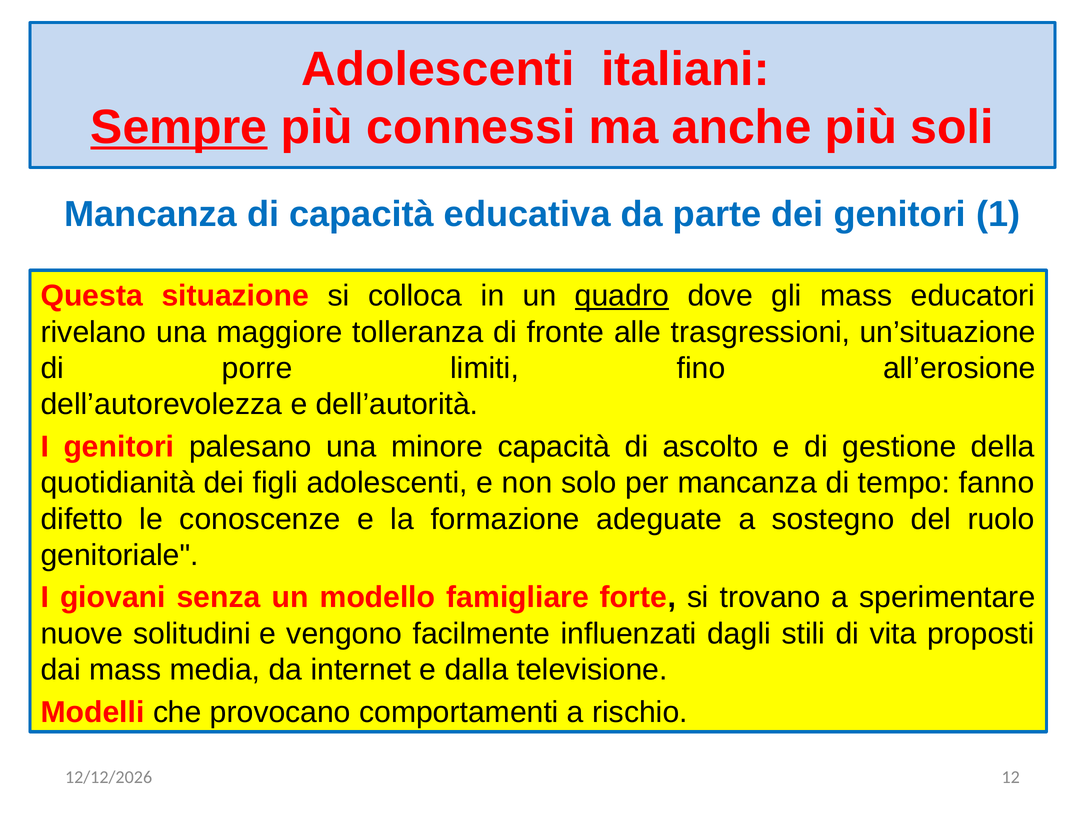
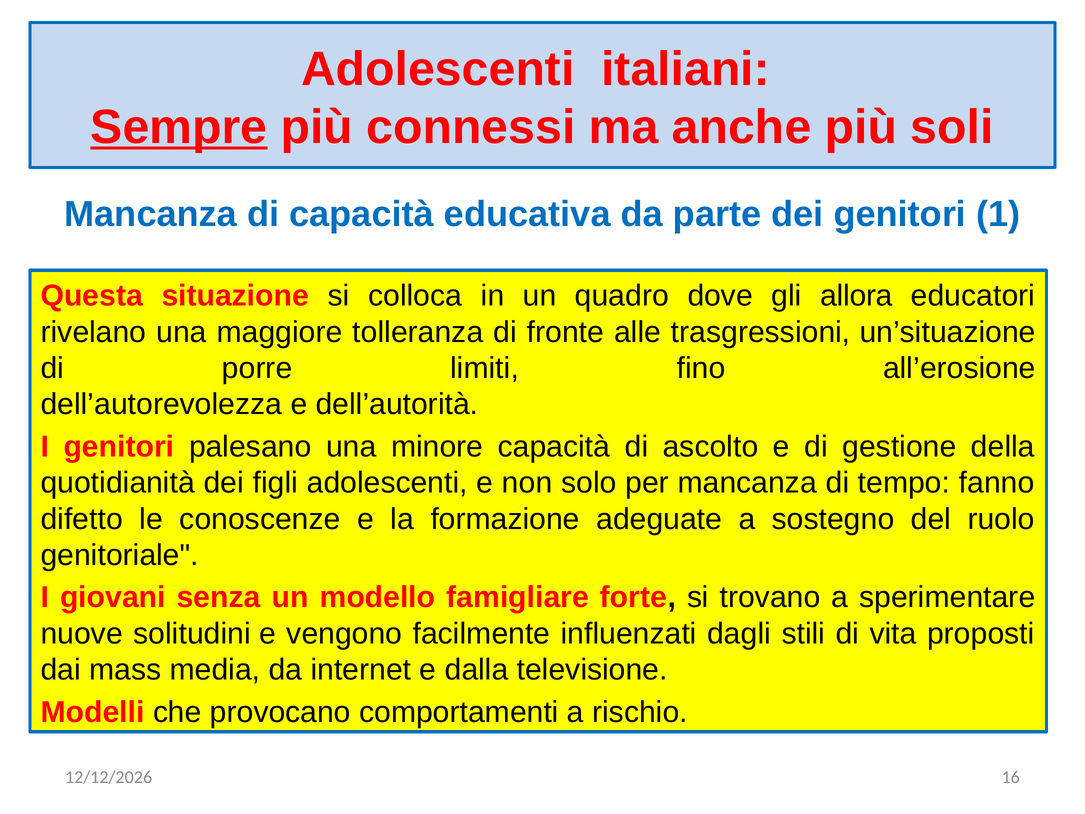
quadro underline: present -> none
gli mass: mass -> allora
12: 12 -> 16
